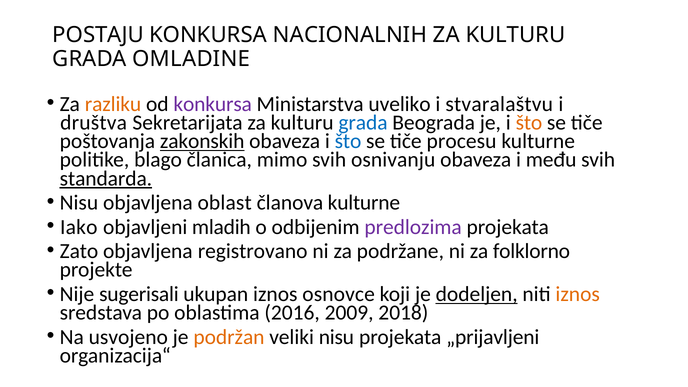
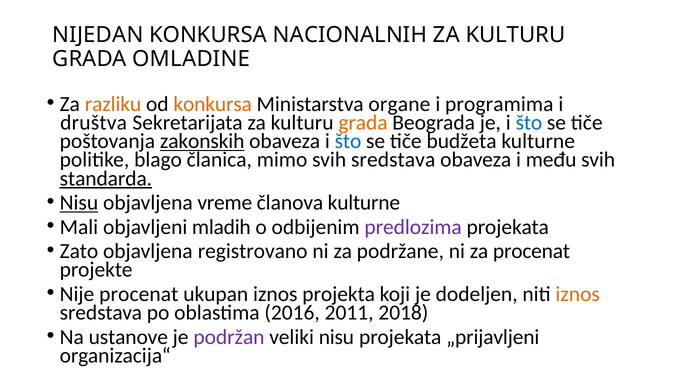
POSTAJU: POSTAJU -> NIJEDAN
konkursa at (213, 104) colour: purple -> orange
uveliko: uveliko -> organe
stvaralaštvu: stvaralaštvu -> programima
grada at (363, 123) colour: blue -> orange
što at (529, 123) colour: orange -> blue
procesu: procesu -> budžeta
svih osnivanju: osnivanju -> sredstava
Nisu at (79, 203) underline: none -> present
oblast: oblast -> vreme
Iako: Iako -> Mali
za folklorno: folklorno -> procenat
Nije sugerisali: sugerisali -> procenat
osnovce: osnovce -> projekta
dodeljen underline: present -> none
2009: 2009 -> 2011
usvojeno: usvojeno -> ustanove
podržan colour: orange -> purple
